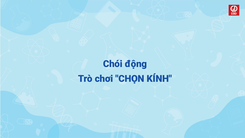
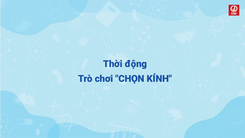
Chói: Chói -> Thời
